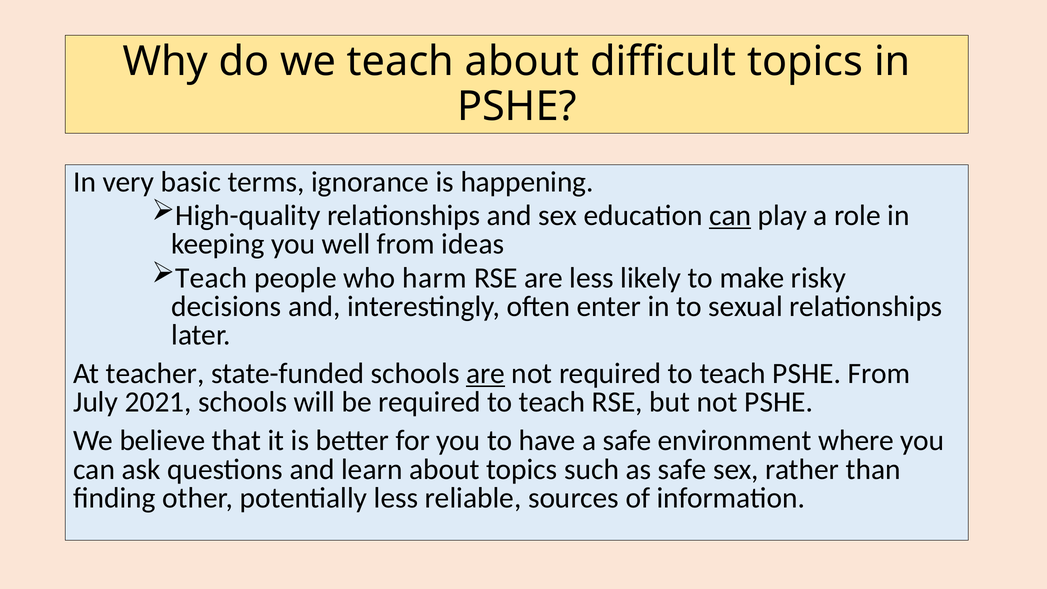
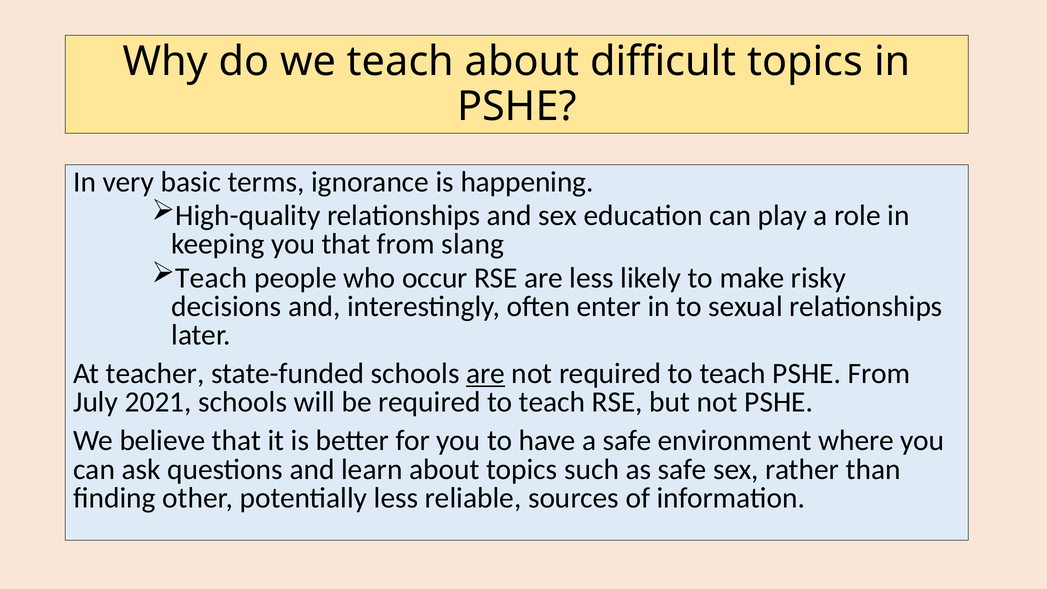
can at (730, 216) underline: present -> none
you well: well -> that
ideas: ideas -> slang
harm: harm -> occur
